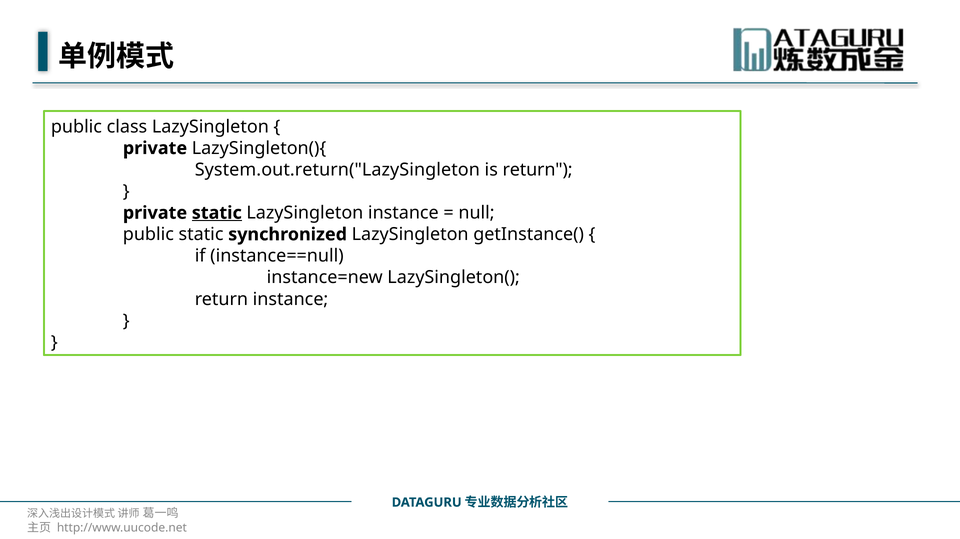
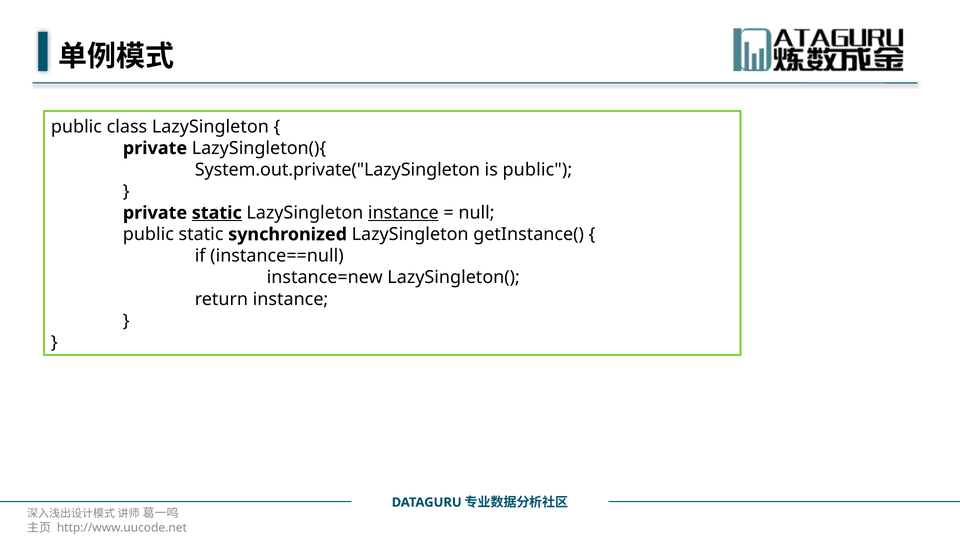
System.out.return("LazySingleton: System.out.return("LazySingleton -> System.out.private("LazySingleton
is return: return -> public
instance at (403, 213) underline: none -> present
